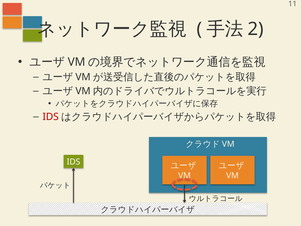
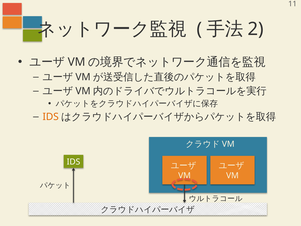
IDS at (51, 117) colour: red -> orange
